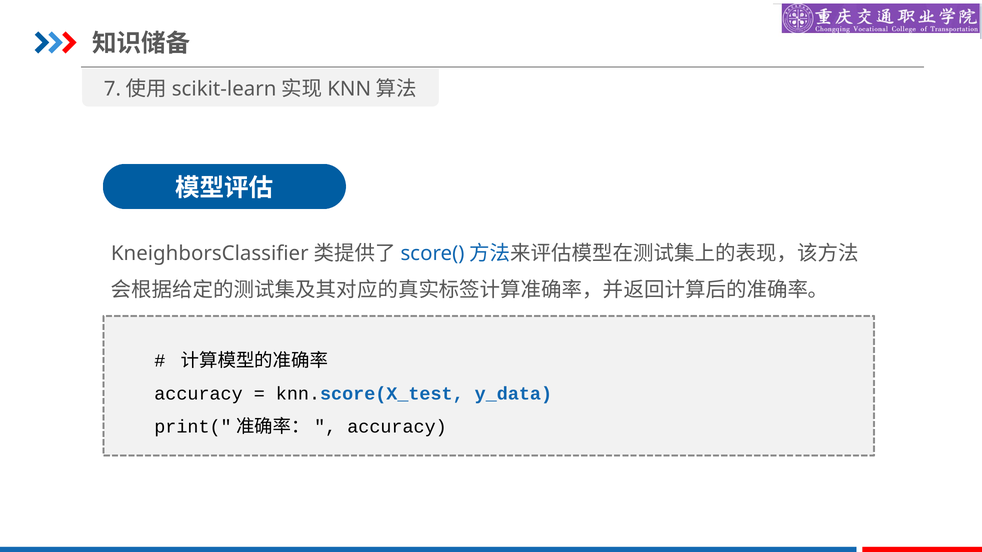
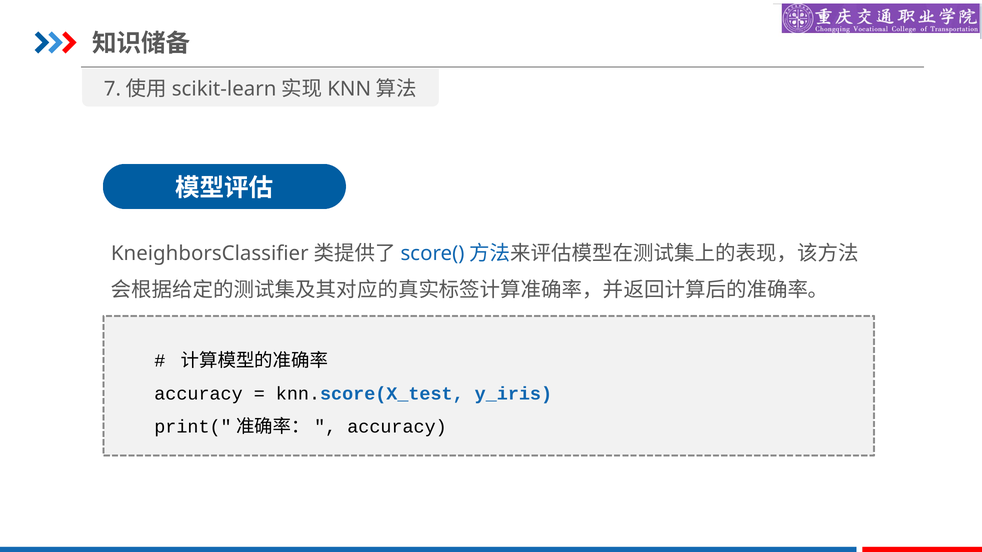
y_data: y_data -> y_iris
